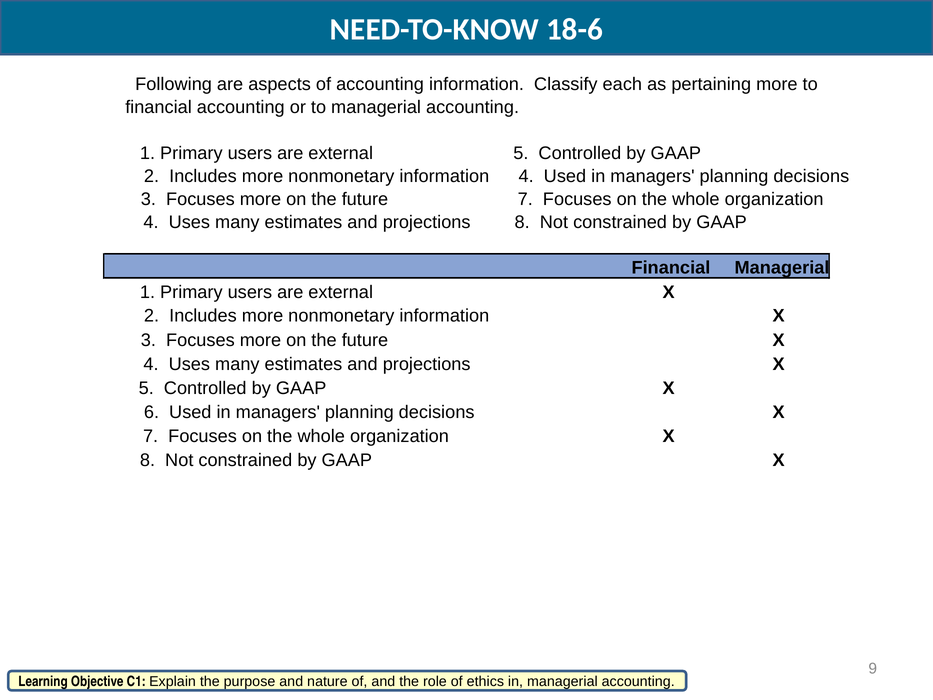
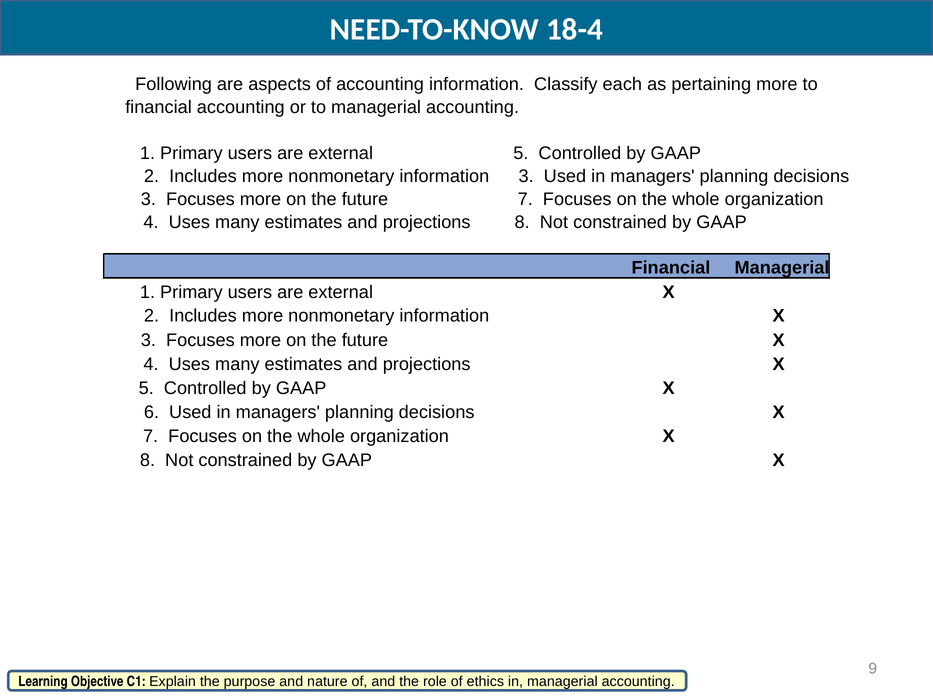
18-6: 18-6 -> 18-4
information 4: 4 -> 3
